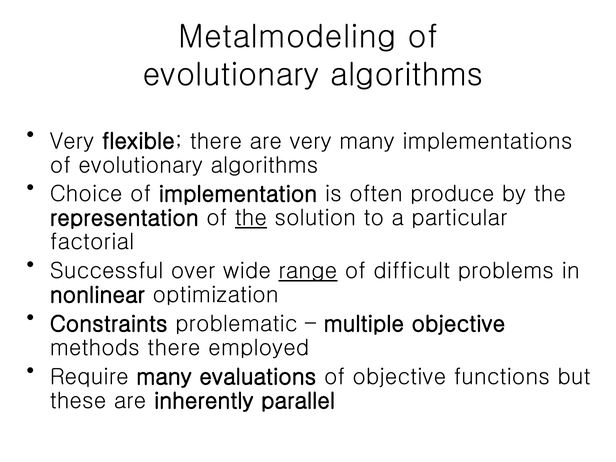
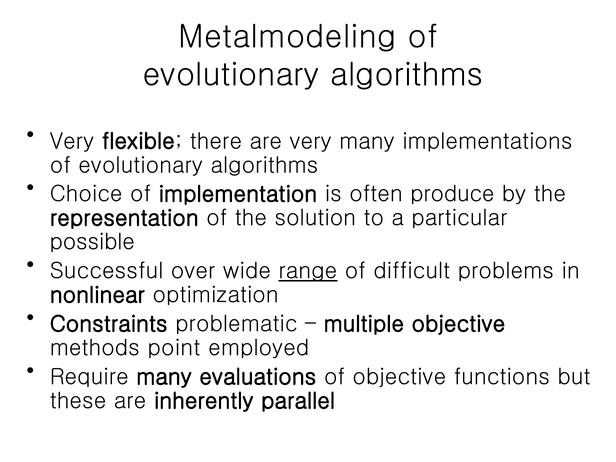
the at (251, 218) underline: present -> none
factorial: factorial -> possible
methods there: there -> point
